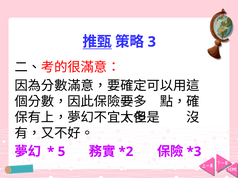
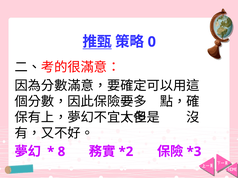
3: 3 -> 0
5: 5 -> 8
